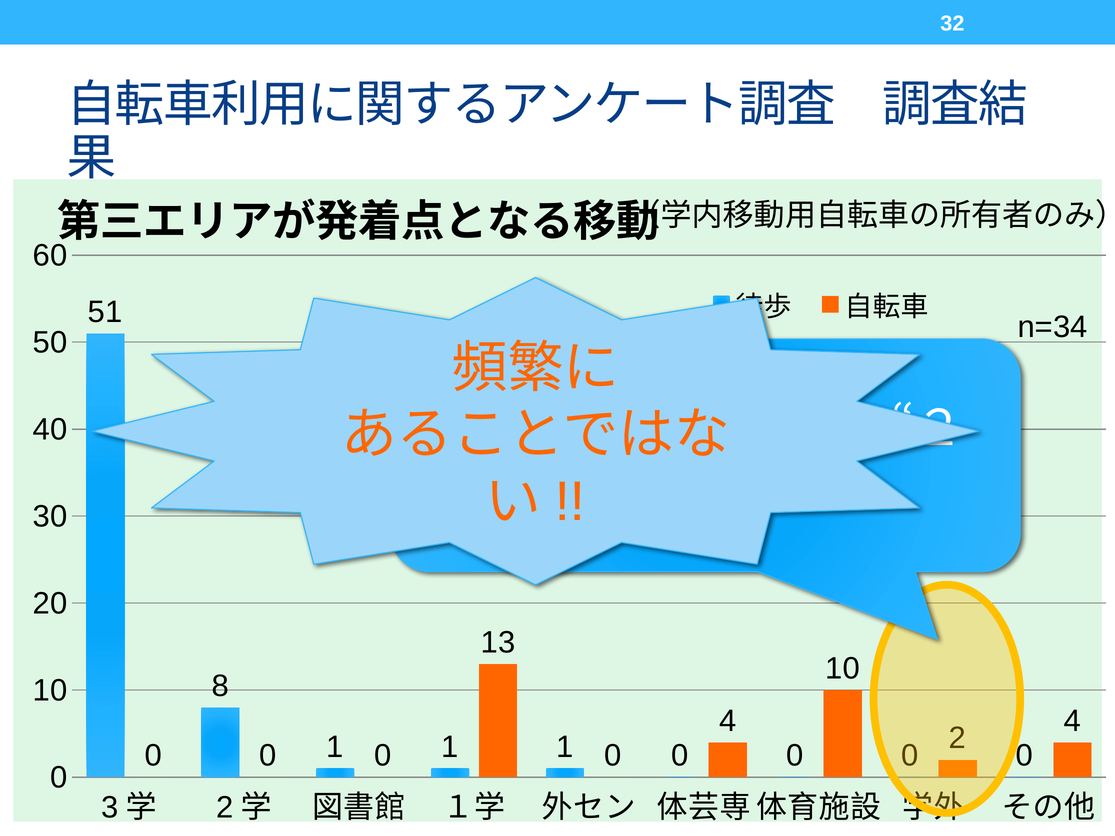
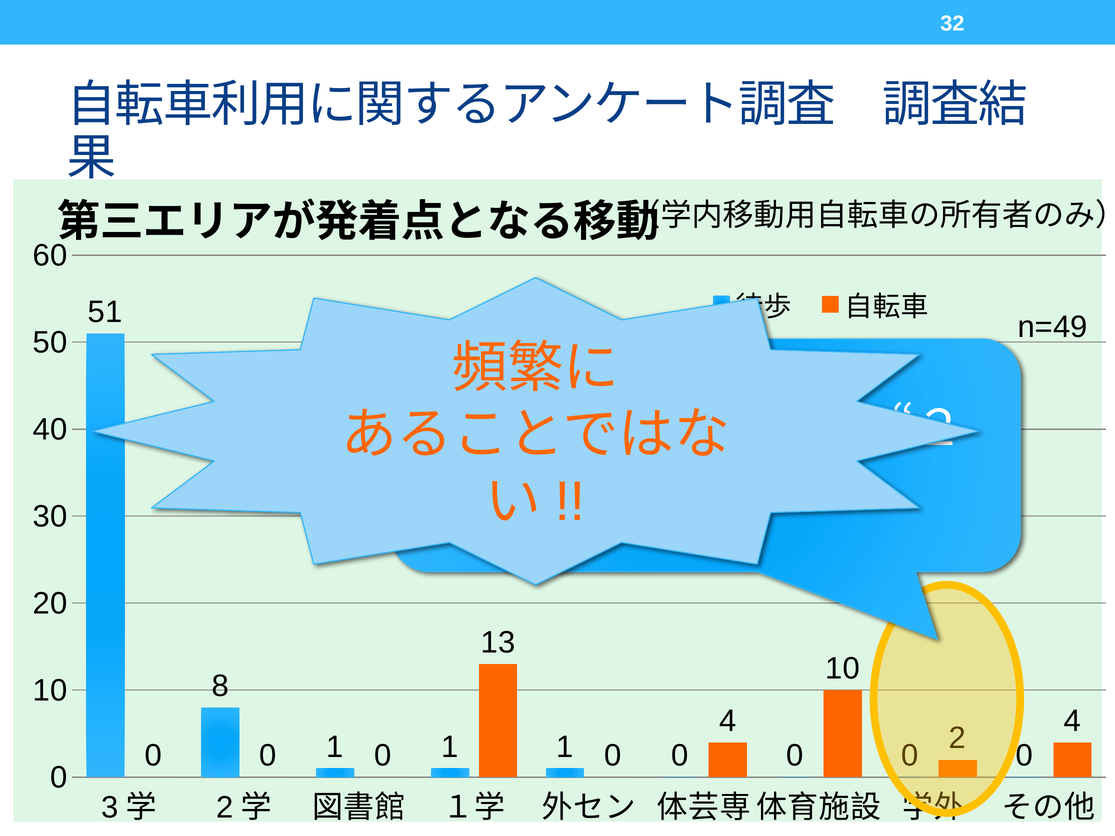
n=34: n=34 -> n=49
